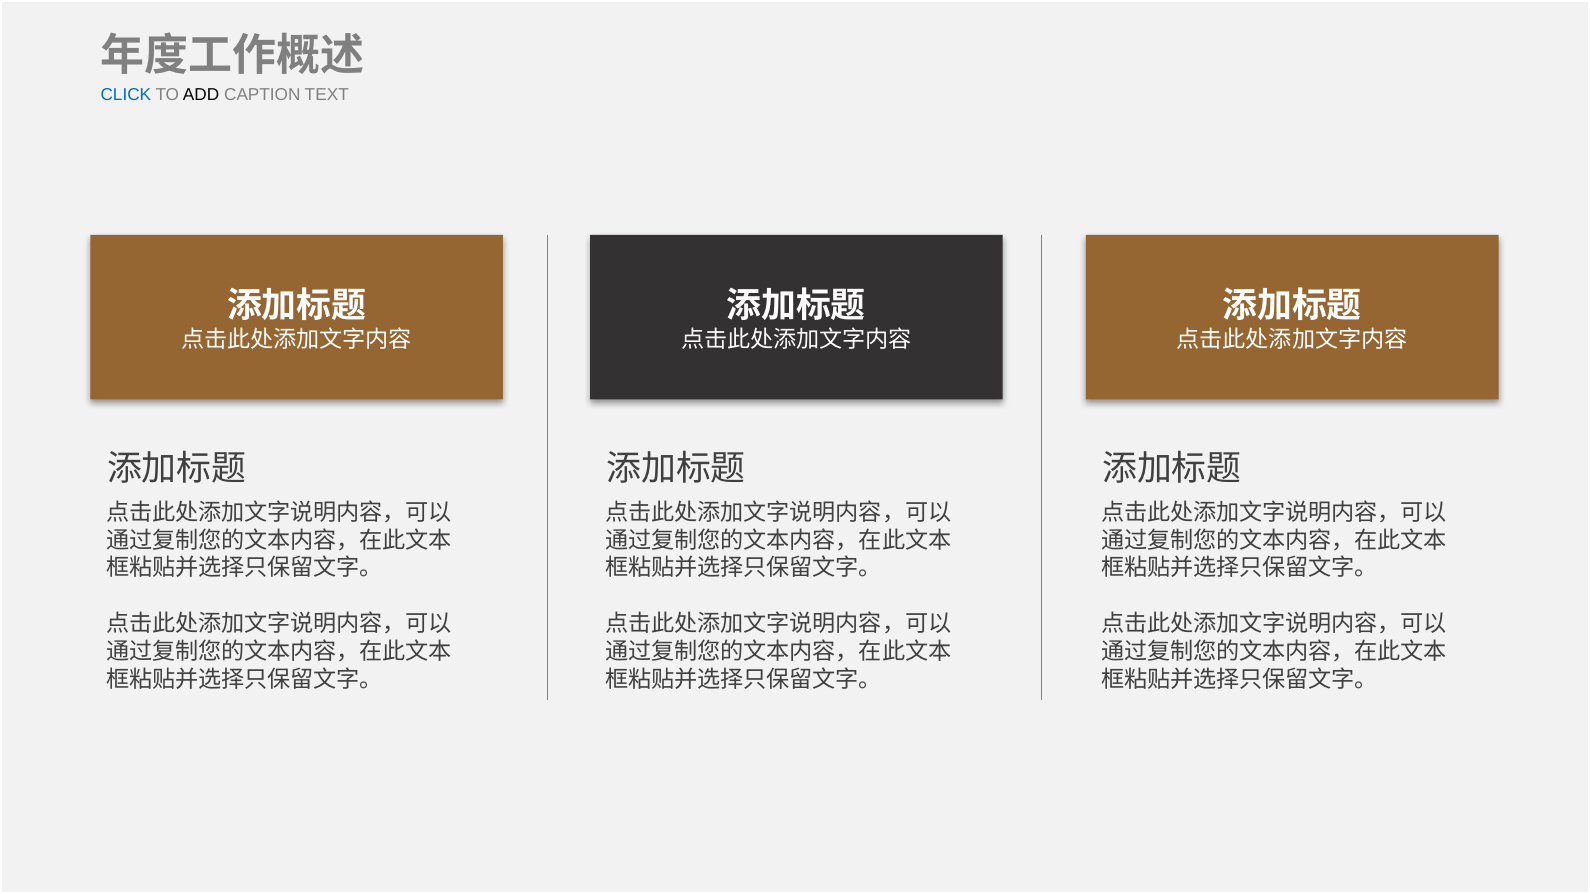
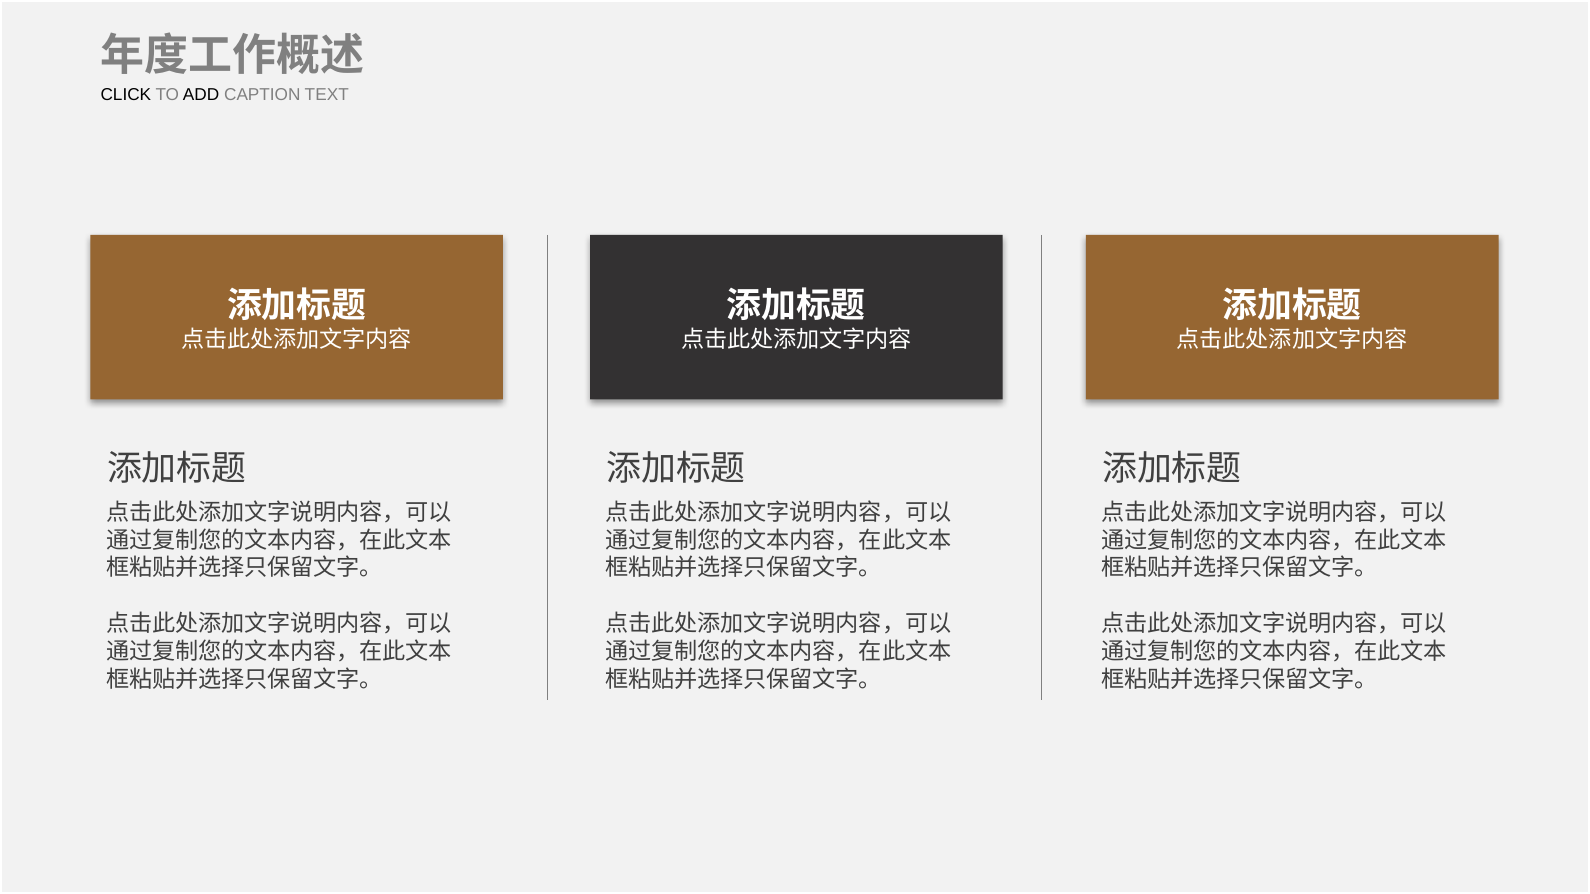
CLICK colour: blue -> black
